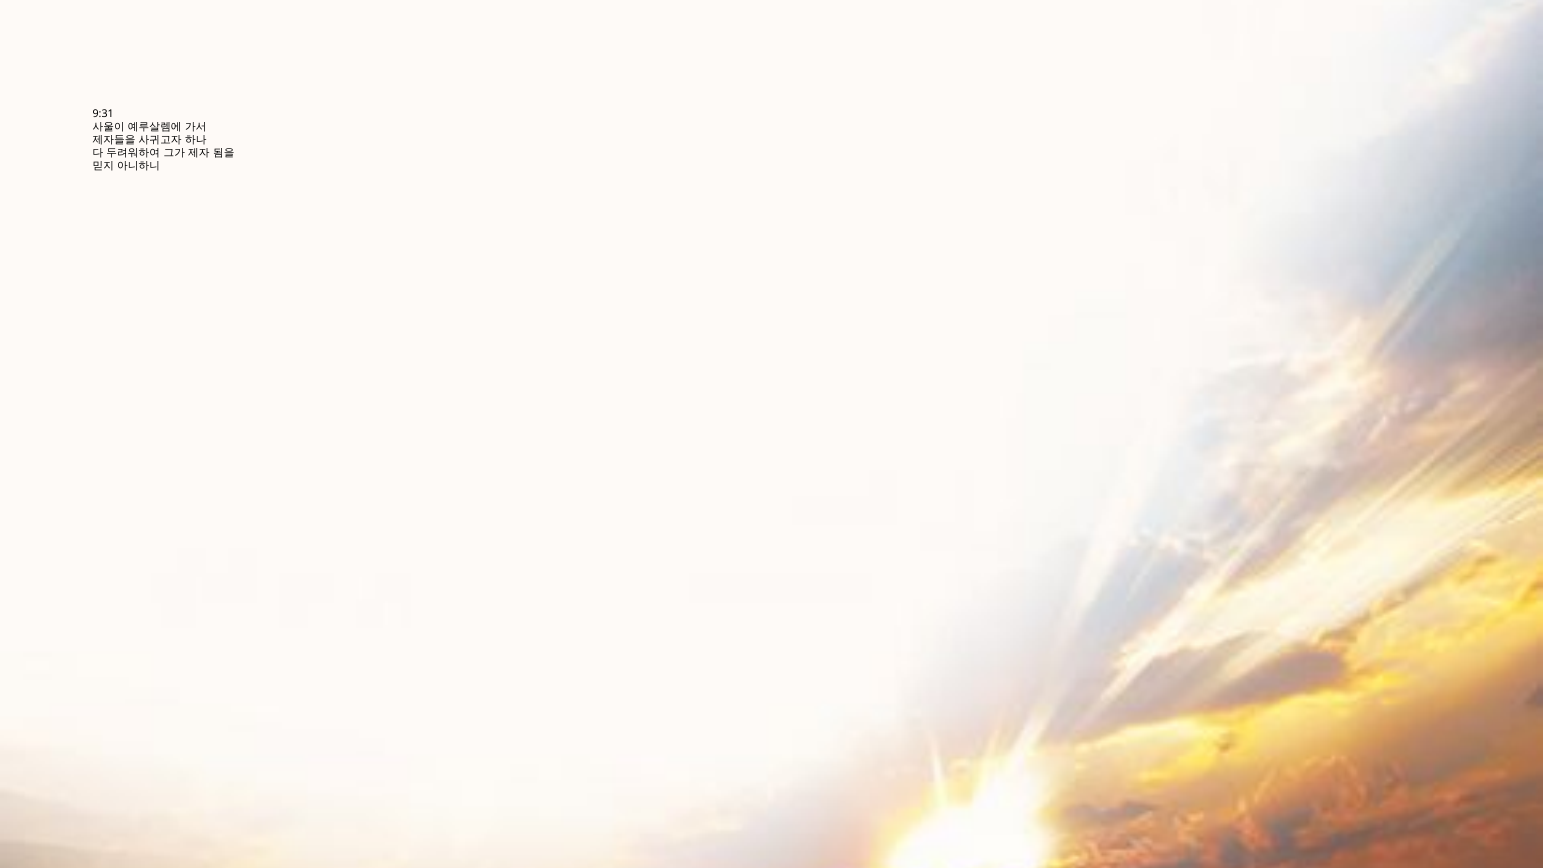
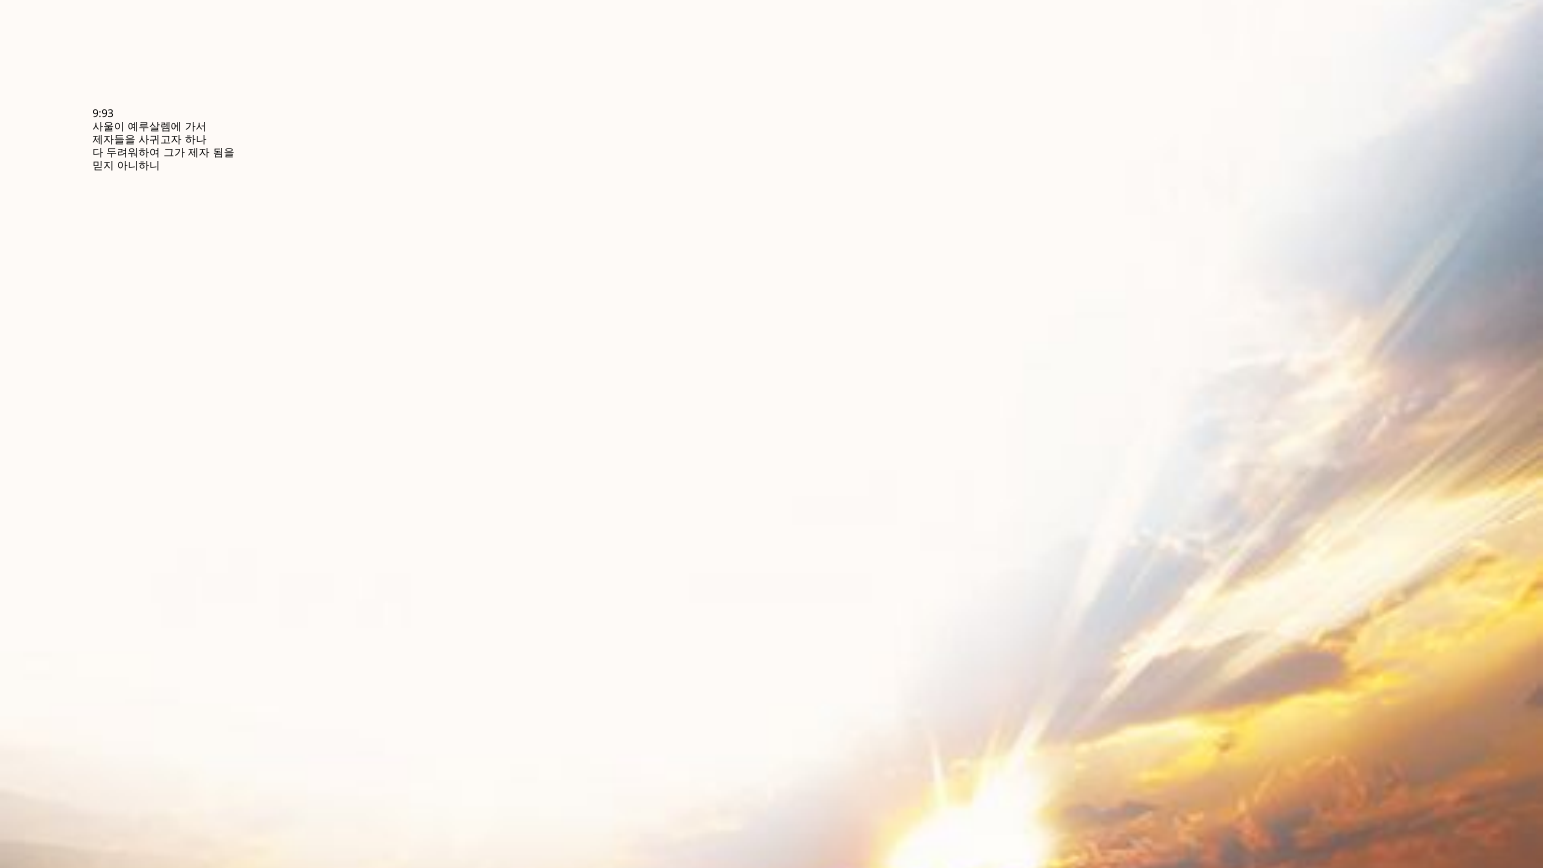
9:31: 9:31 -> 9:93
